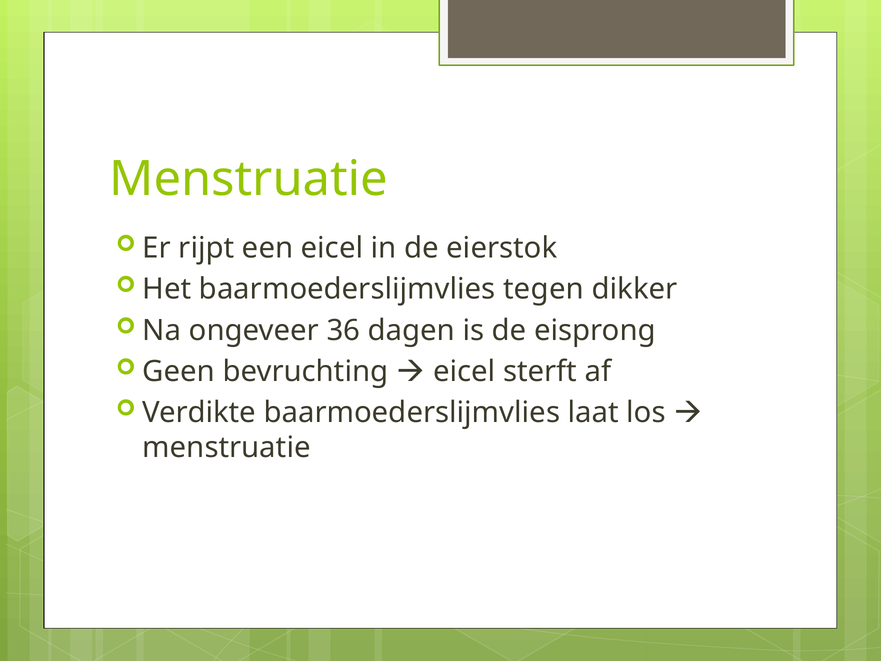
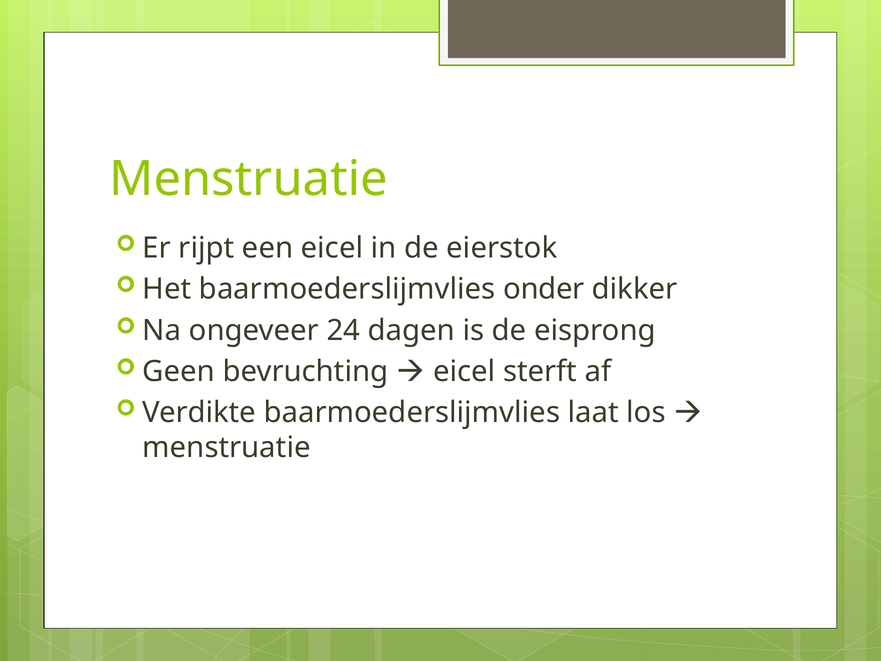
tegen: tegen -> onder
36: 36 -> 24
